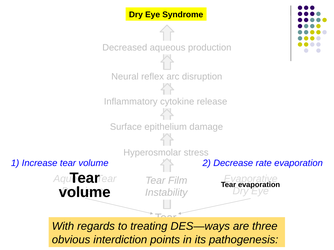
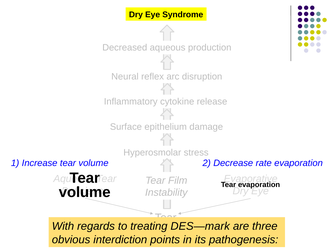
DES—ways: DES—ways -> DES—mark
